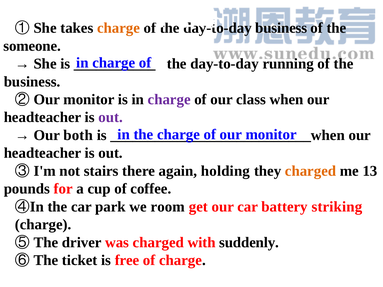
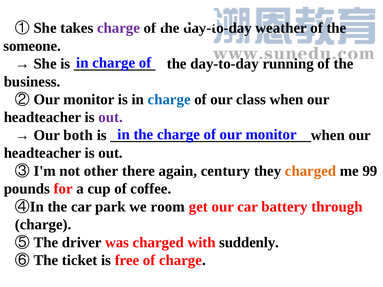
charge at (118, 28) colour: orange -> purple
business at (281, 28): business -> weather
charge at (169, 100) colour: purple -> blue
stairs: stairs -> other
holding: holding -> century
13: 13 -> 99
striking: striking -> through
